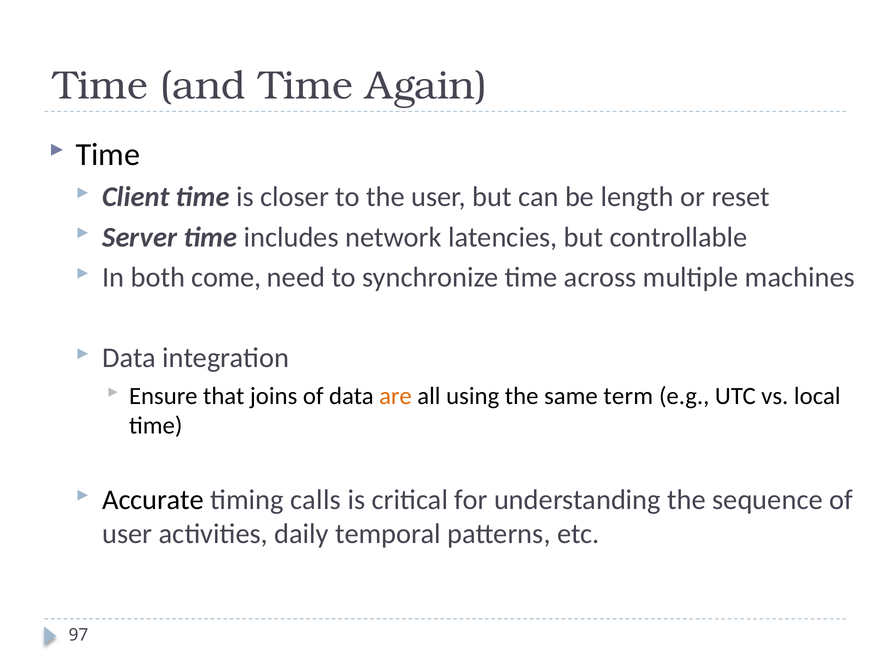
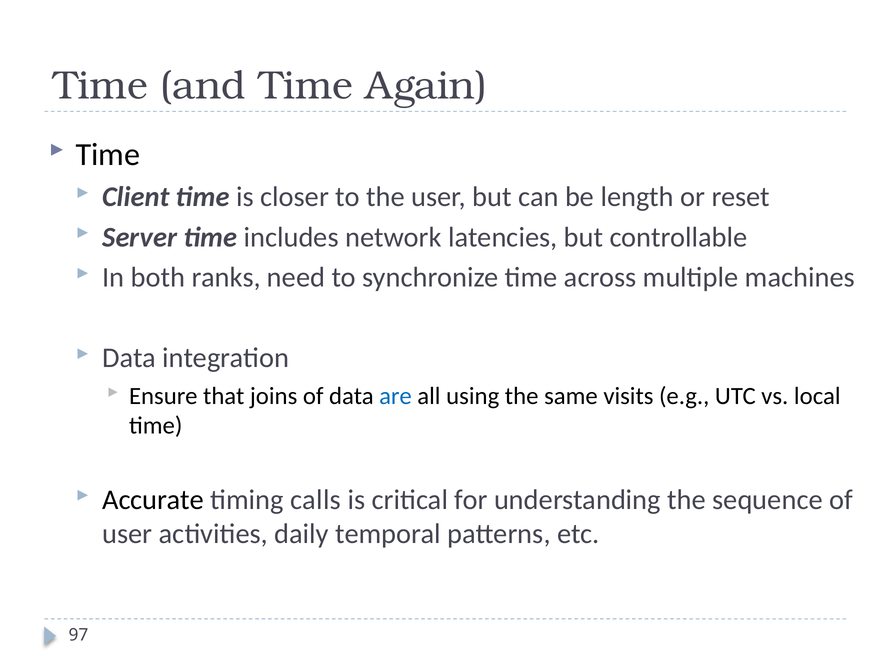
come: come -> ranks
are colour: orange -> blue
term: term -> visits
